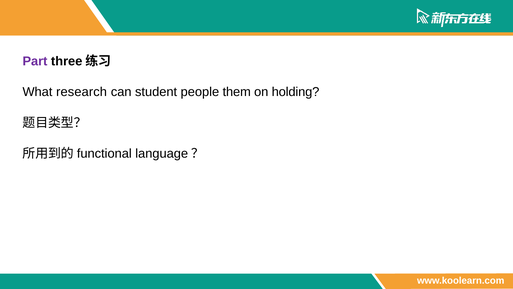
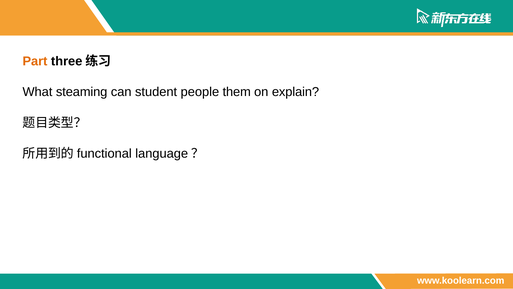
Part colour: purple -> orange
research: research -> steaming
holding: holding -> explain
